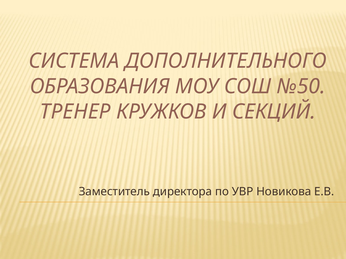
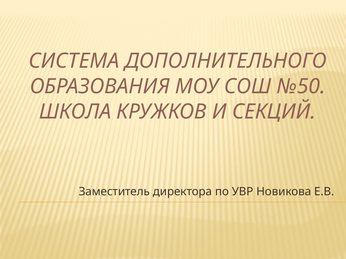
ТРЕНЕР: ТРЕНЕР -> ШКОЛА
